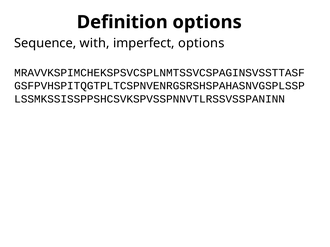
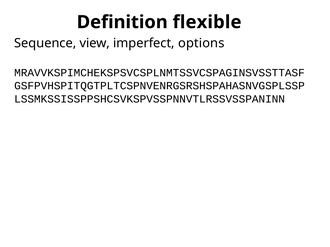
Definition options: options -> flexible
with: with -> view
